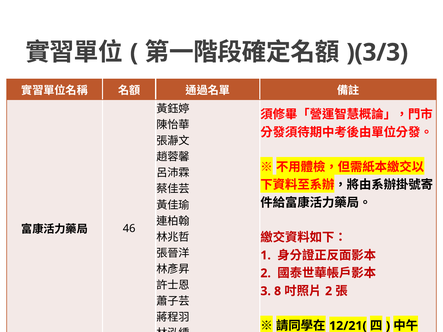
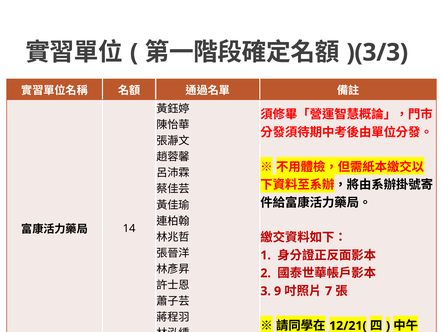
46: 46 -> 14
8: 8 -> 9
2 at (329, 291): 2 -> 7
